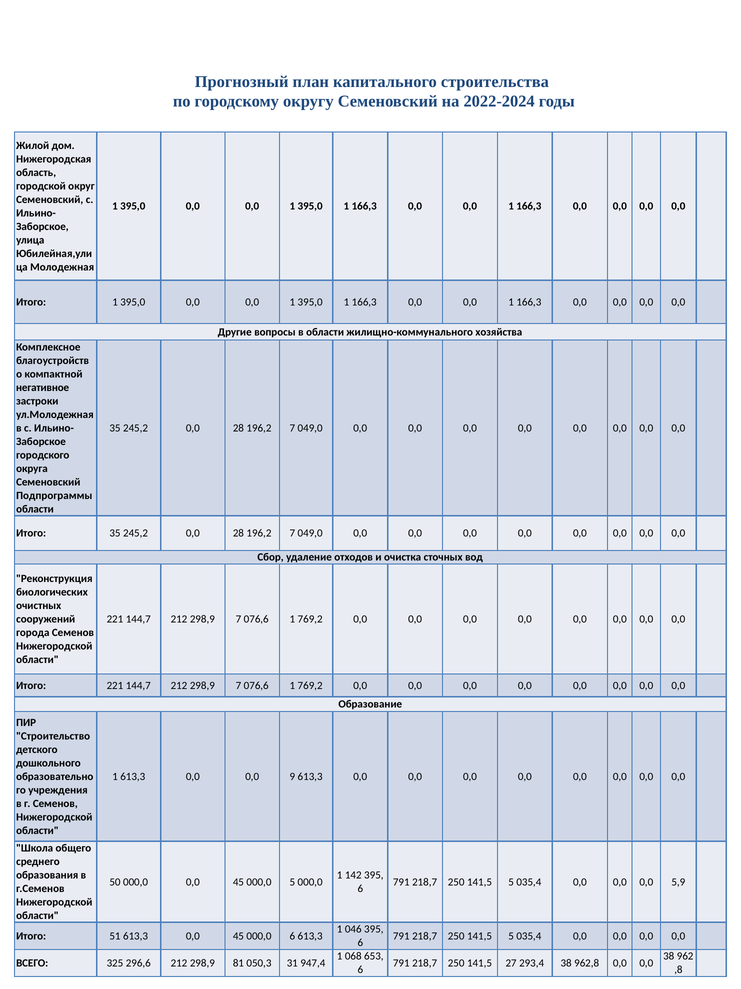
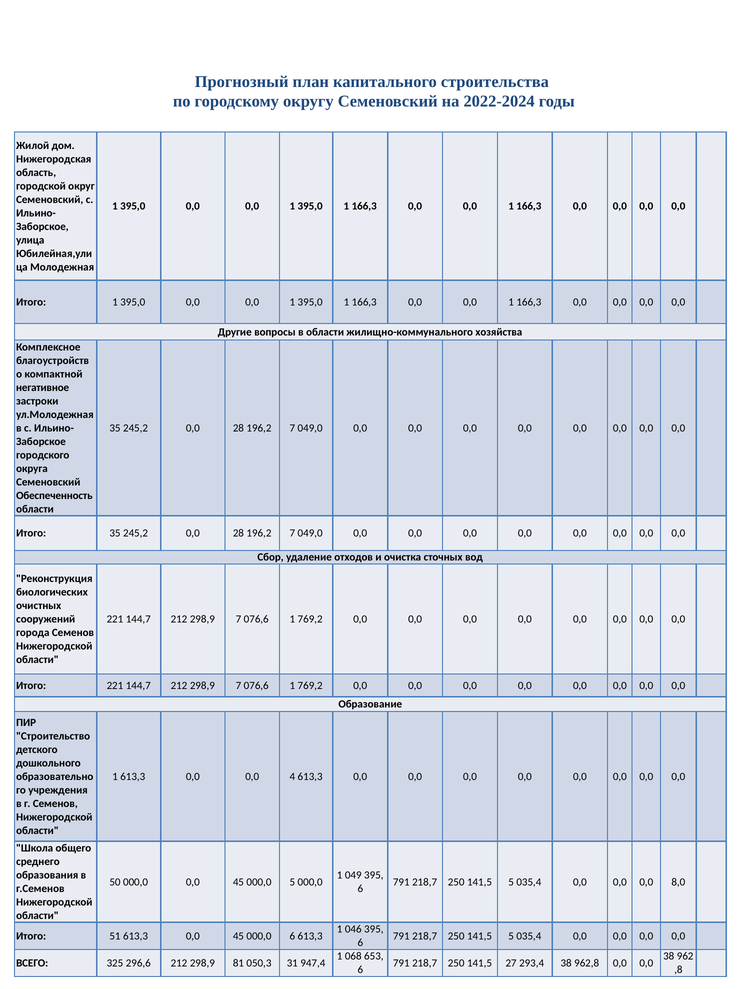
Подпрограммы: Подпрограммы -> Обеспеченность
9: 9 -> 4
142: 142 -> 049
5,9: 5,9 -> 8,0
